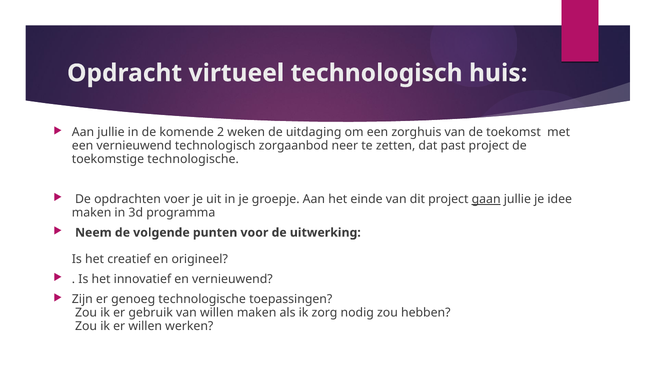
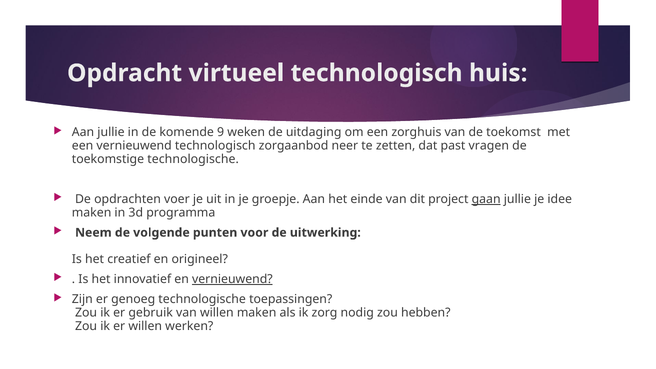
2: 2 -> 9
past project: project -> vragen
vernieuwend at (232, 279) underline: none -> present
